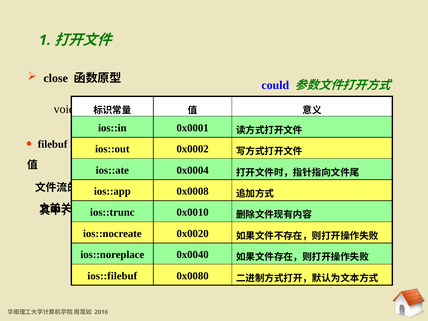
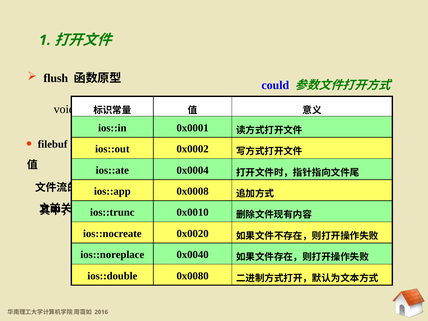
close: close -> flush
ios::filebuf: ios::filebuf -> ios::double
